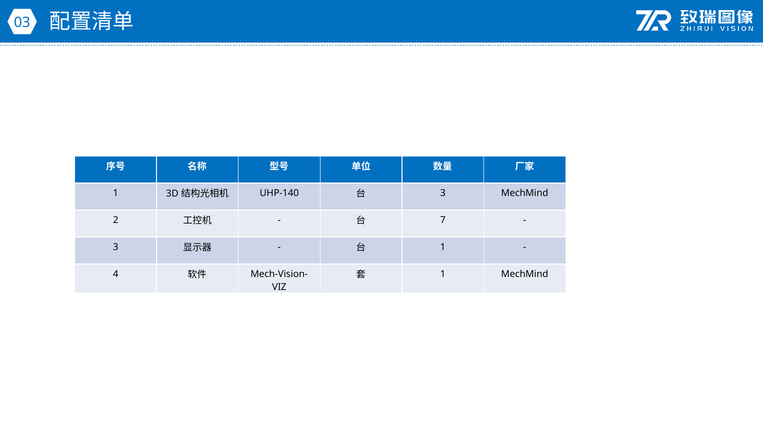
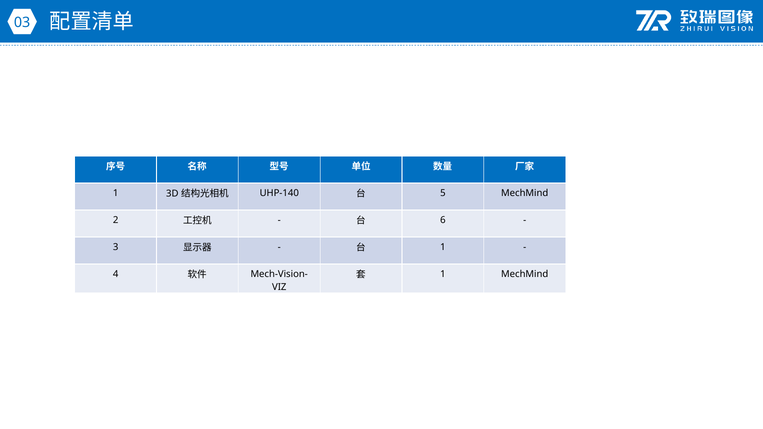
3 at (443, 193): 3 -> 5
7: 7 -> 6
